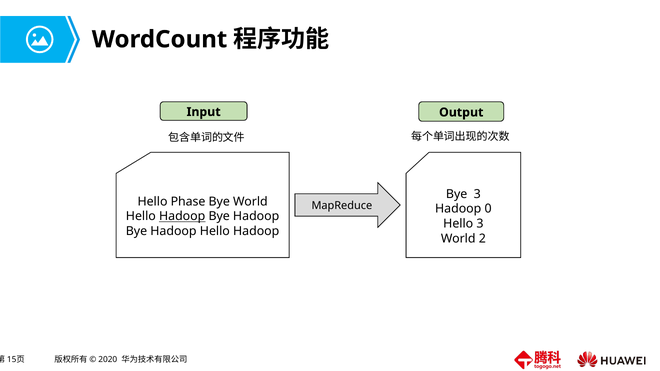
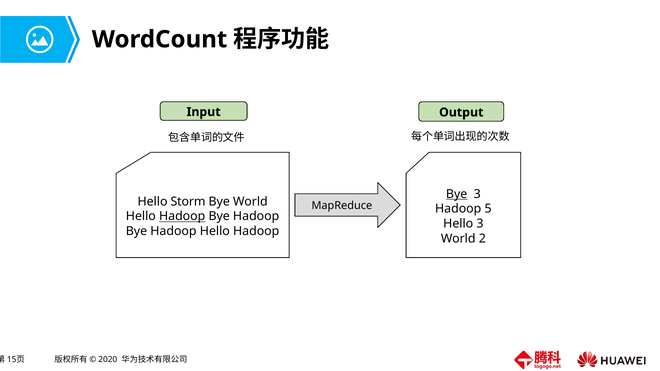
Bye at (457, 194) underline: none -> present
Phase: Phase -> Storm
0: 0 -> 5
